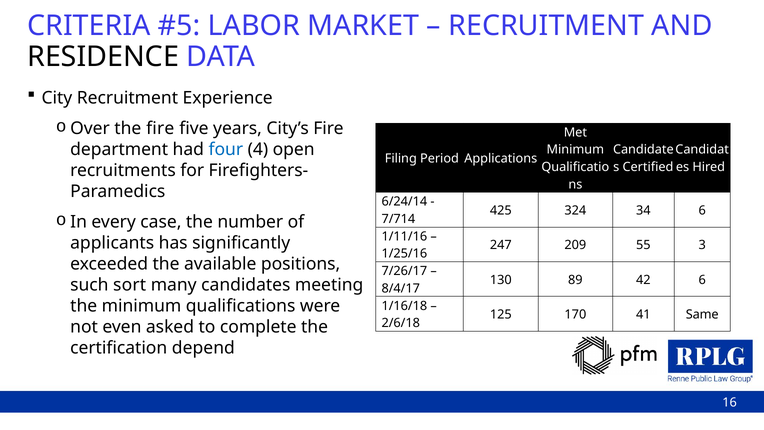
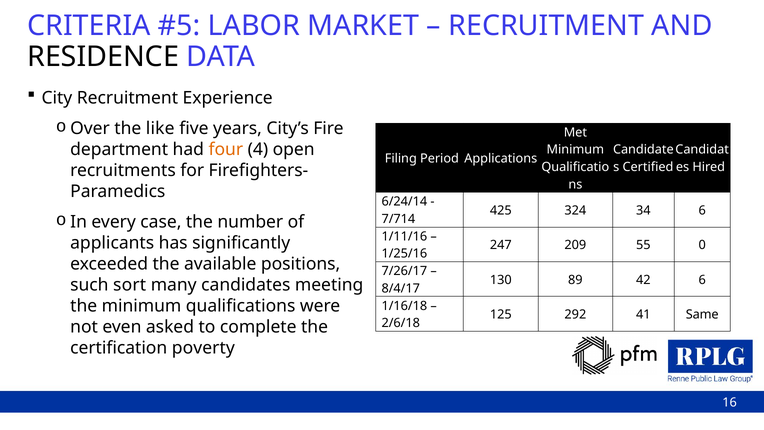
the fire: fire -> like
four colour: blue -> orange
3: 3 -> 0
170: 170 -> 292
depend: depend -> poverty
